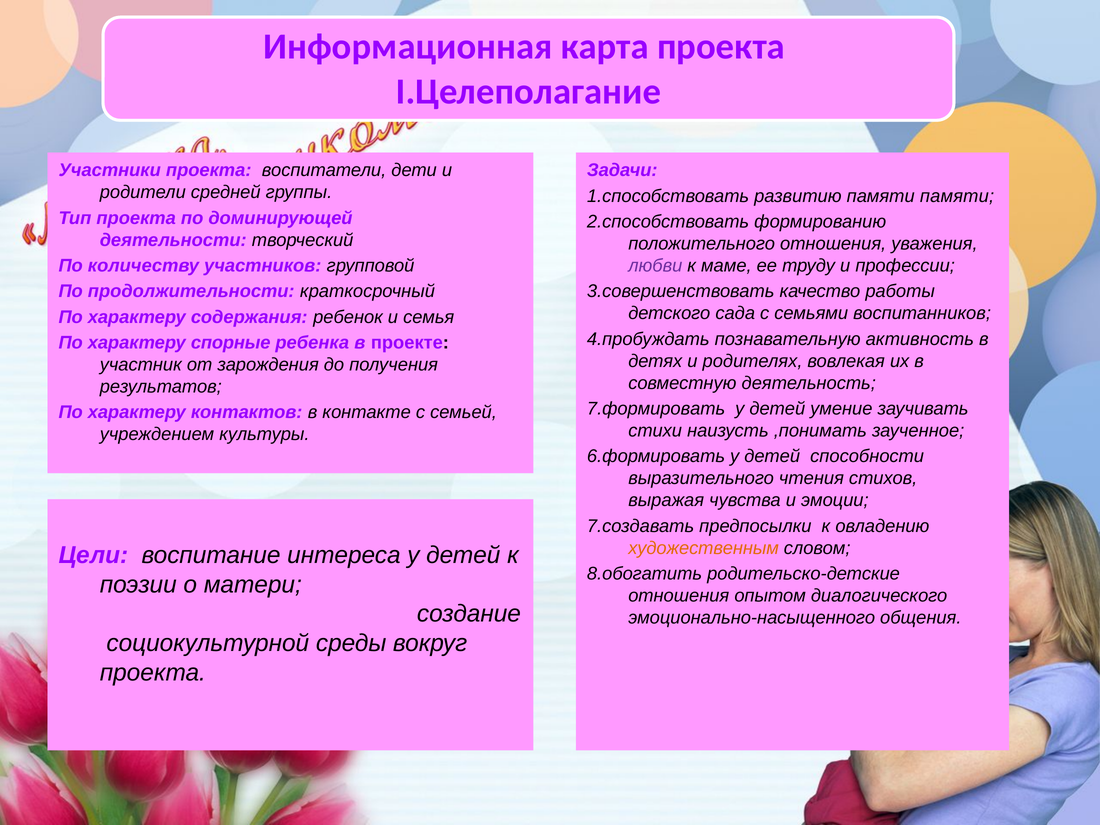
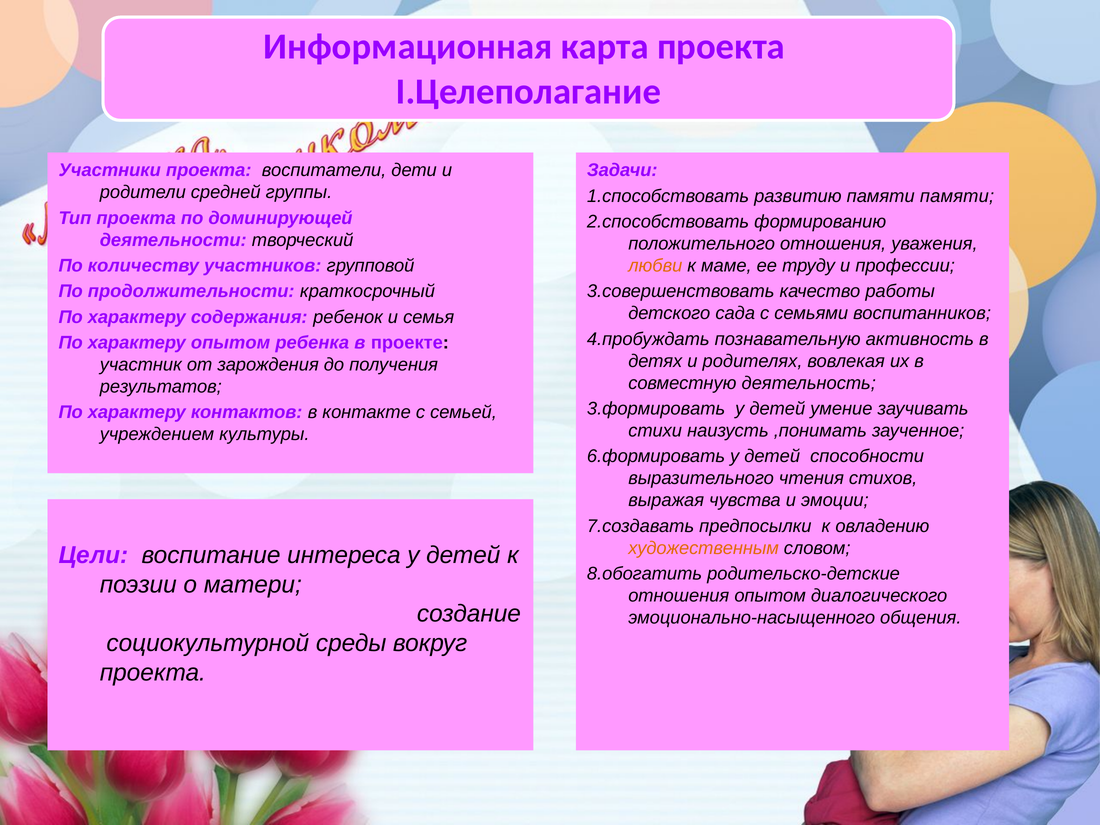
любви colour: purple -> orange
характеру спорные: спорные -> опытом
7.формировать: 7.формировать -> 3.формировать
